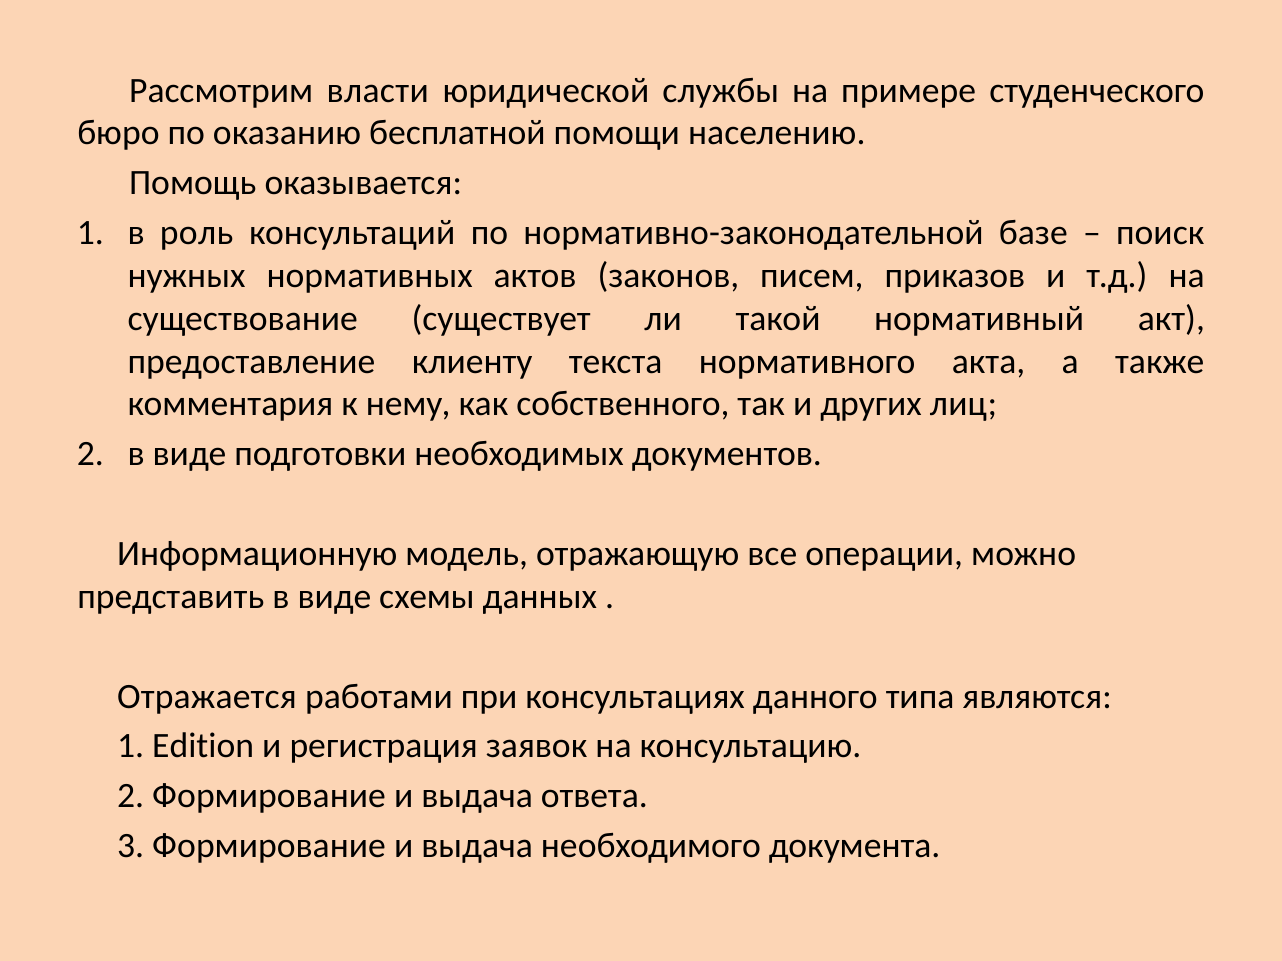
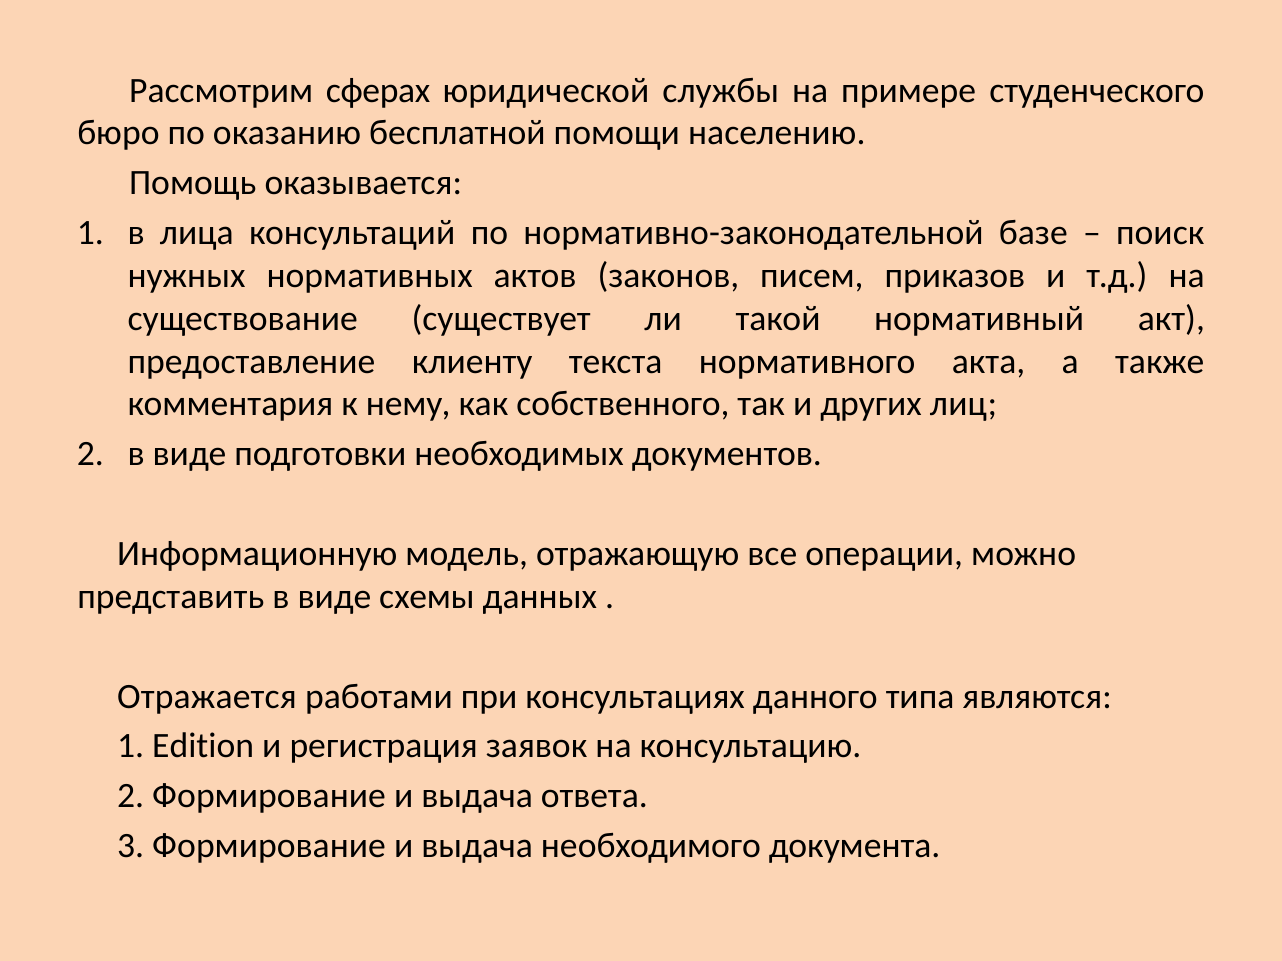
власти: власти -> сферах
роль: роль -> лица
